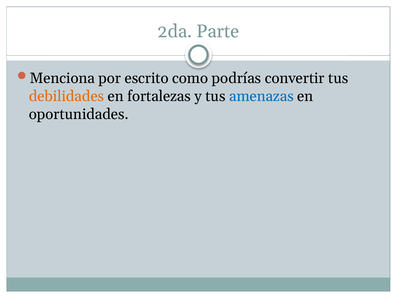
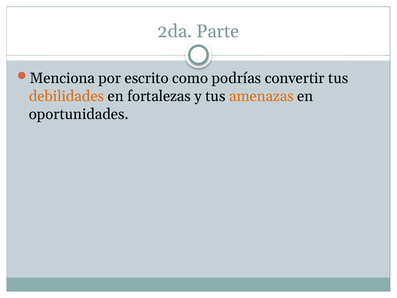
amenazas colour: blue -> orange
